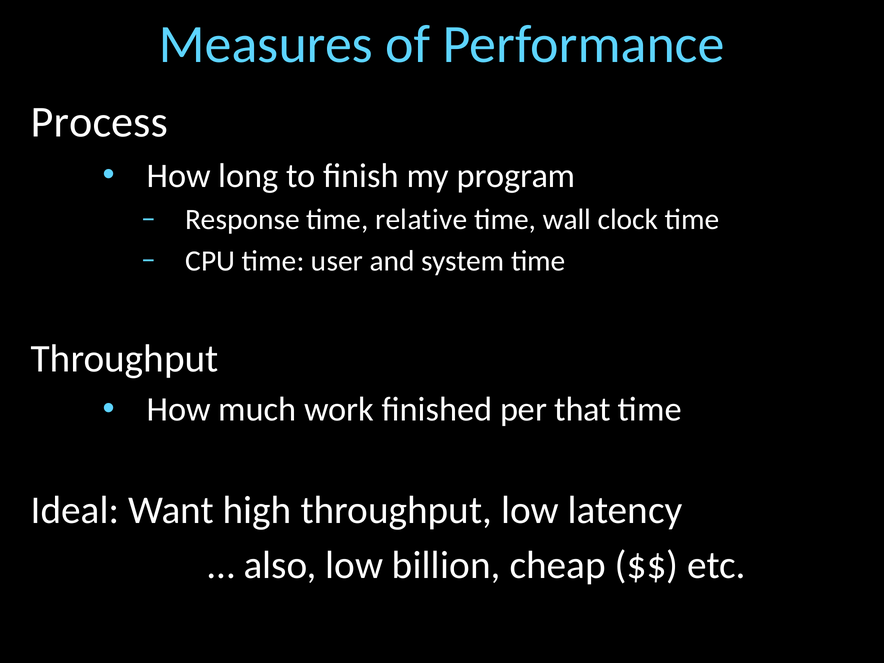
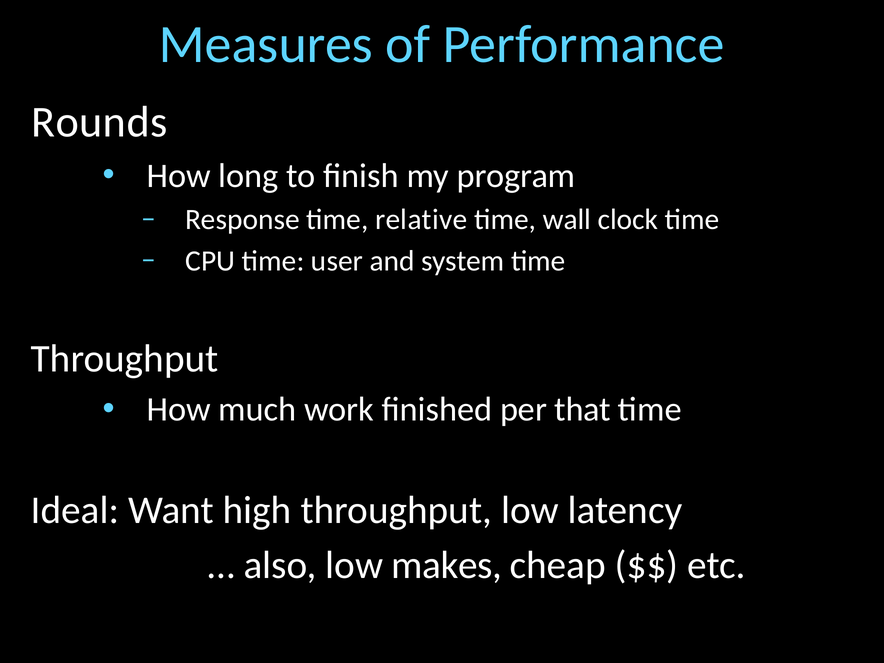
Process: Process -> Rounds
billion: billion -> makes
